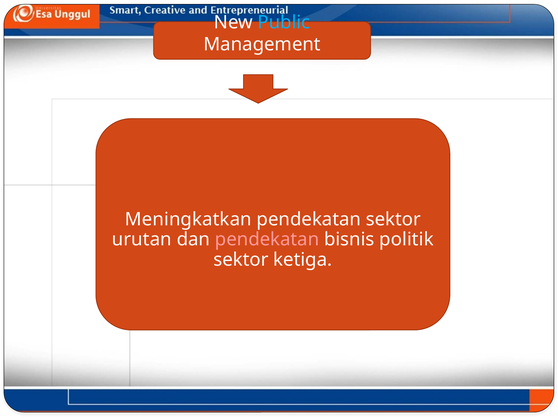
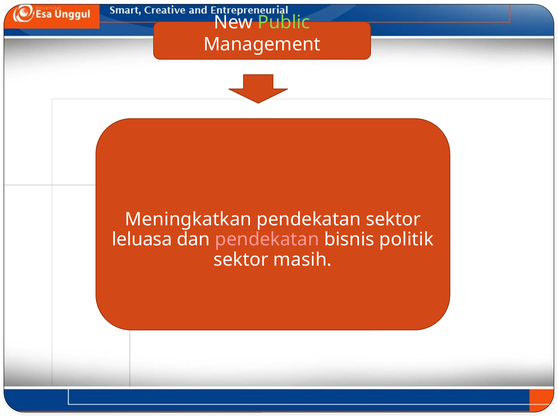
Public colour: light blue -> light green
urutan: urutan -> leluasa
ketiga: ketiga -> masih
